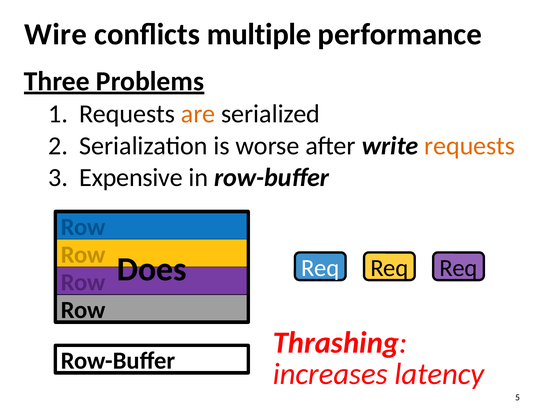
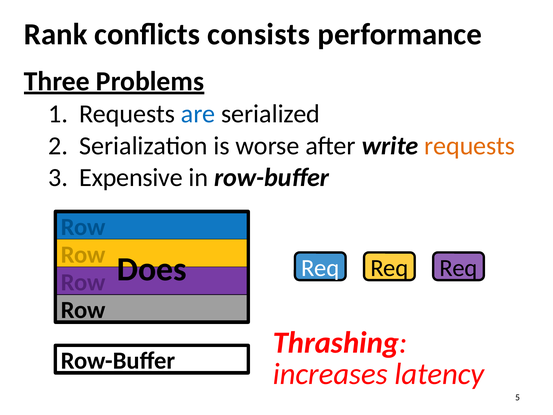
Wire: Wire -> Rank
multiple: multiple -> consists
are colour: orange -> blue
